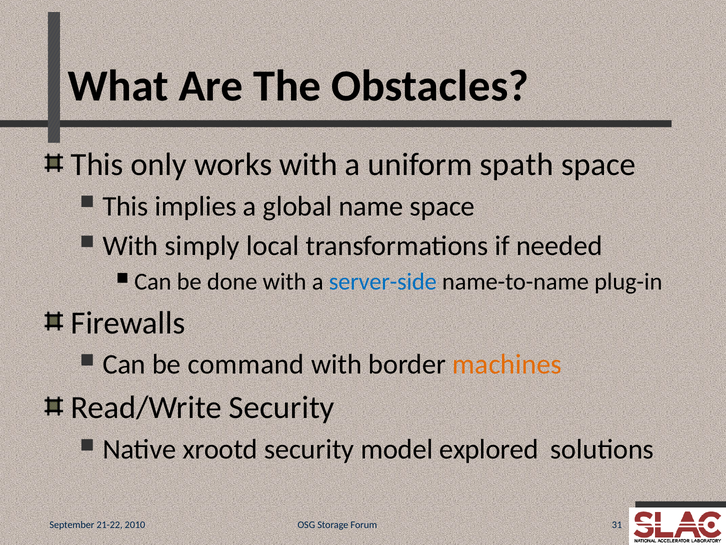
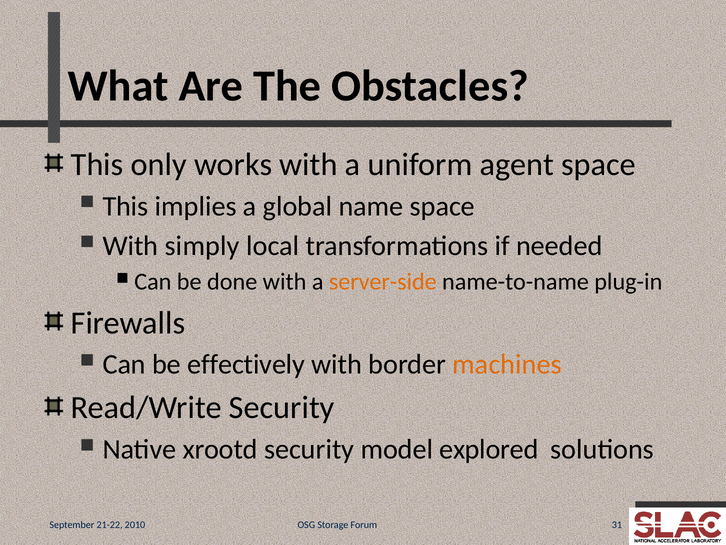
spath: spath -> agent
server-side colour: blue -> orange
command: command -> effectively
